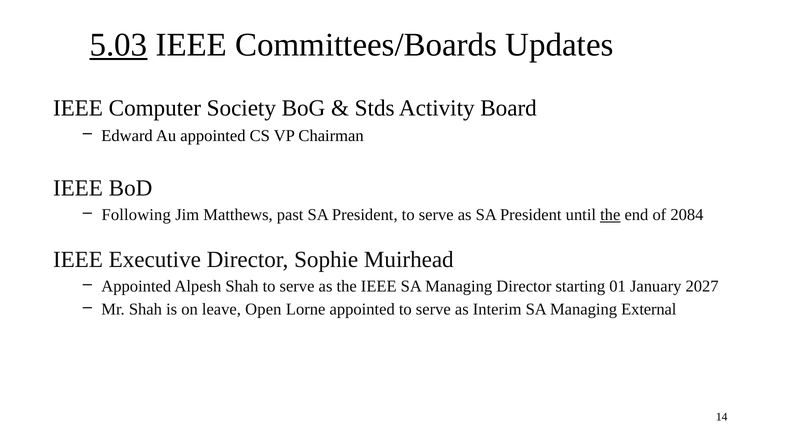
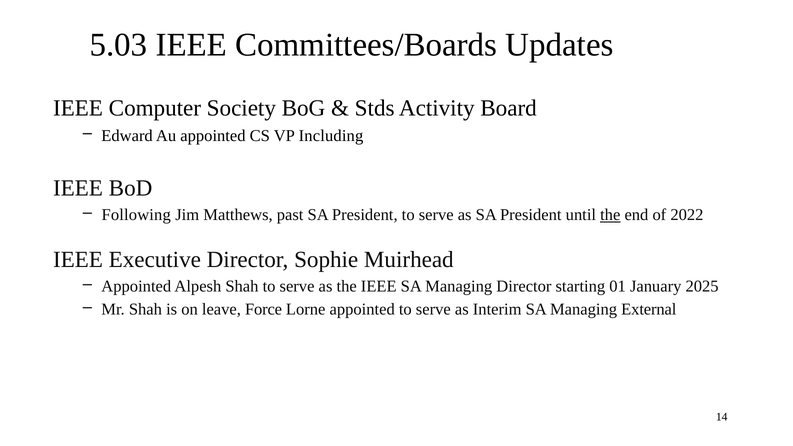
5.03 underline: present -> none
Chairman: Chairman -> Including
2084: 2084 -> 2022
2027: 2027 -> 2025
Open: Open -> Force
